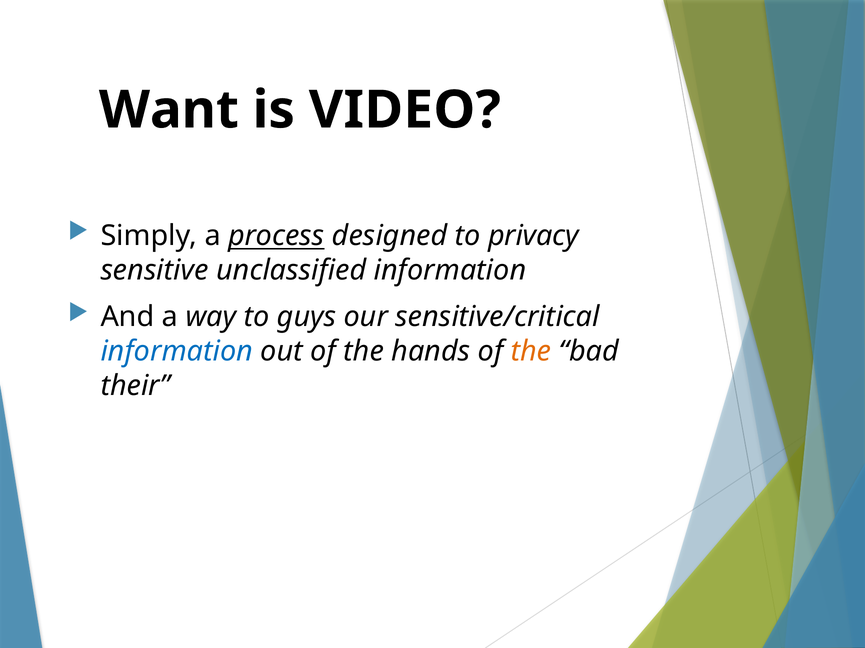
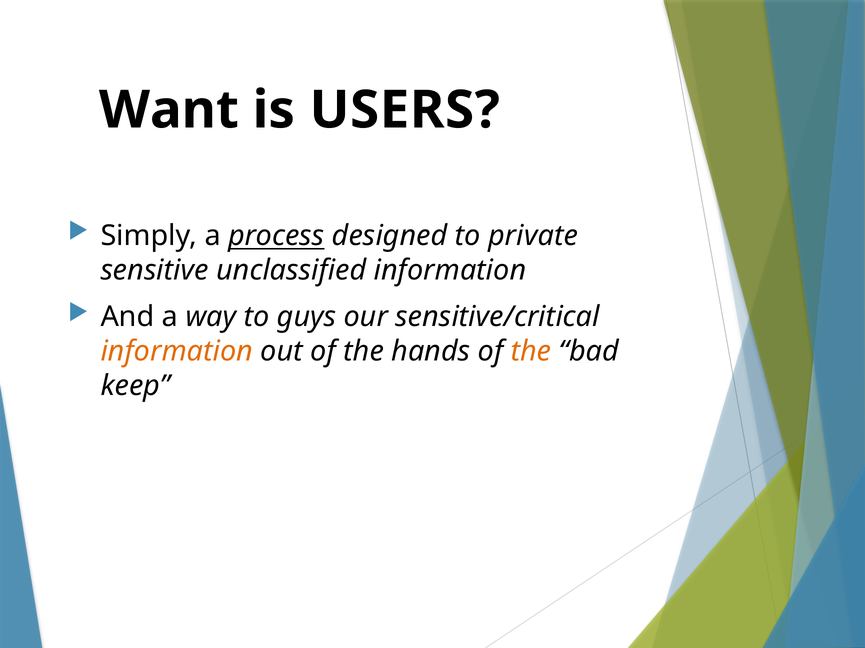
VIDEO: VIDEO -> USERS
privacy: privacy -> private
information at (177, 352) colour: blue -> orange
their: their -> keep
